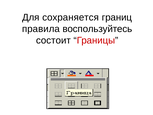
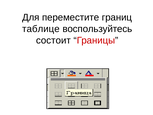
сохраняется: сохраняется -> переместите
правила: правила -> таблице
